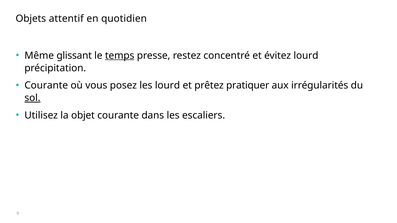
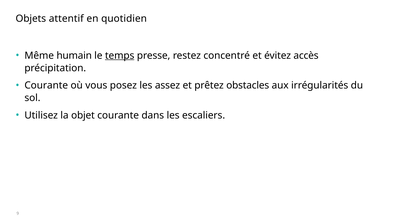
glissant: glissant -> humain
évitez lourd: lourd -> accès
les lourd: lourd -> assez
pratiquer: pratiquer -> obstacles
sol underline: present -> none
